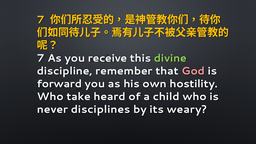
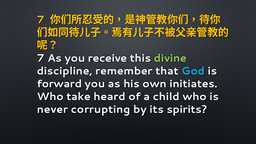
God colour: pink -> light blue
hostility: hostility -> initiates
disciplines: disciplines -> corrupting
weary: weary -> spirits
